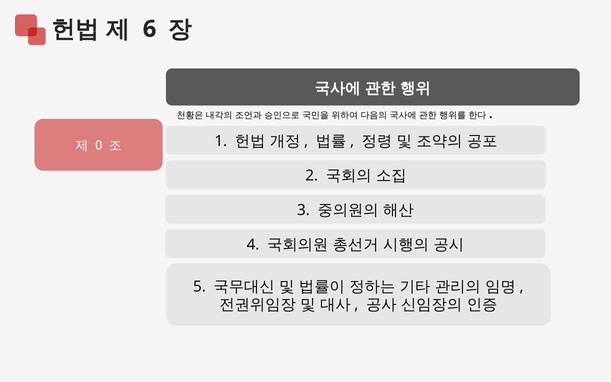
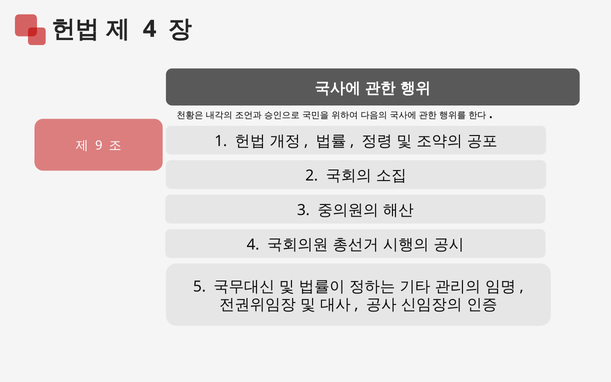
6 at (150, 29): 6 -> 4
0: 0 -> 9
